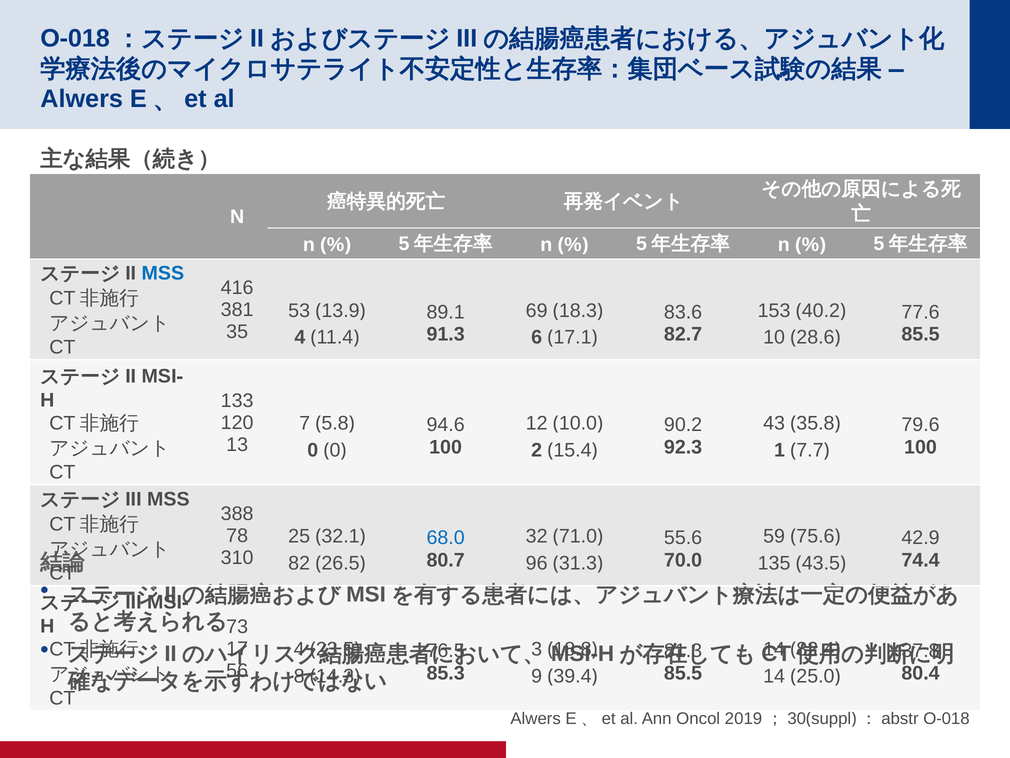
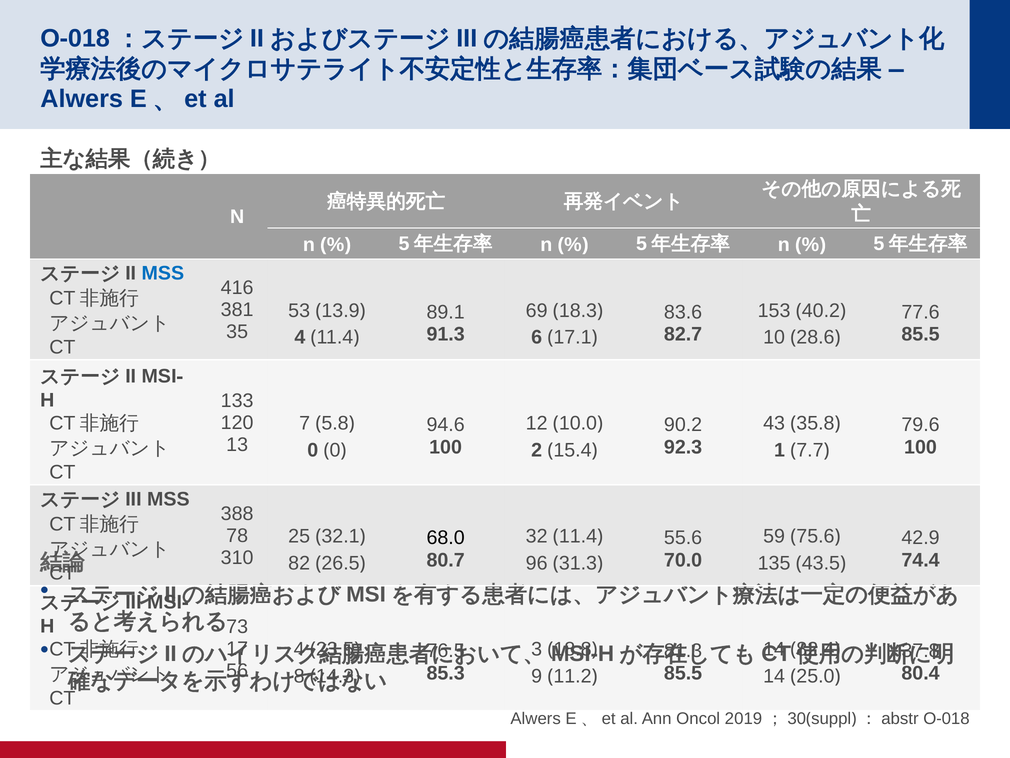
71.0 at (578, 536): 71.0 -> 11.4
68.0 colour: blue -> black
39.4: 39.4 -> 11.2
